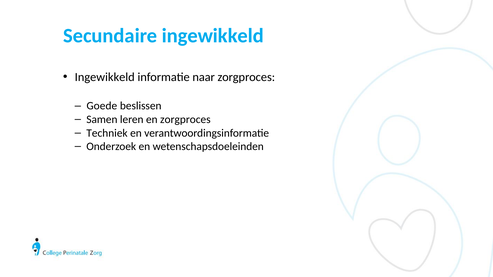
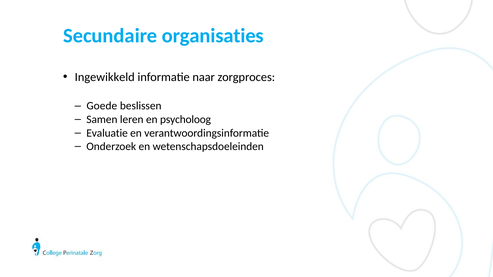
Secundaire ingewikkeld: ingewikkeld -> organisaties
en zorgproces: zorgproces -> psycholoog
Techniek: Techniek -> Evaluatie
